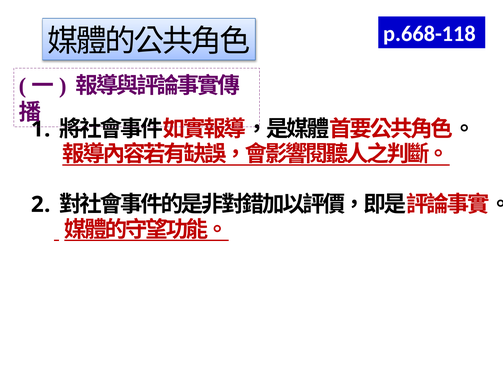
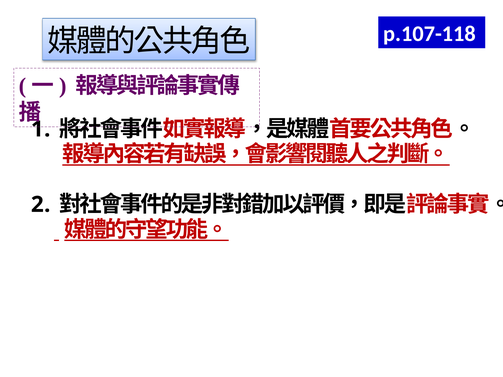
p.668-118: p.668-118 -> p.107-118
